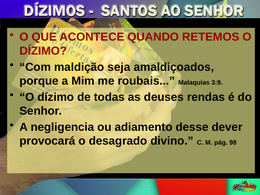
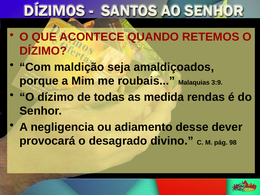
deuses: deuses -> medida
